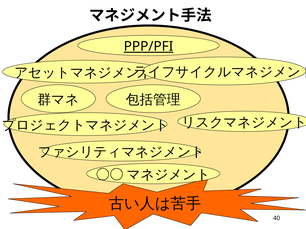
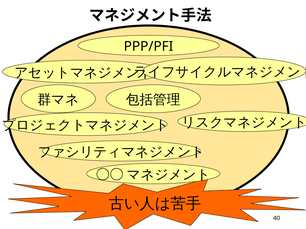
PPP/PFI underline: present -> none
